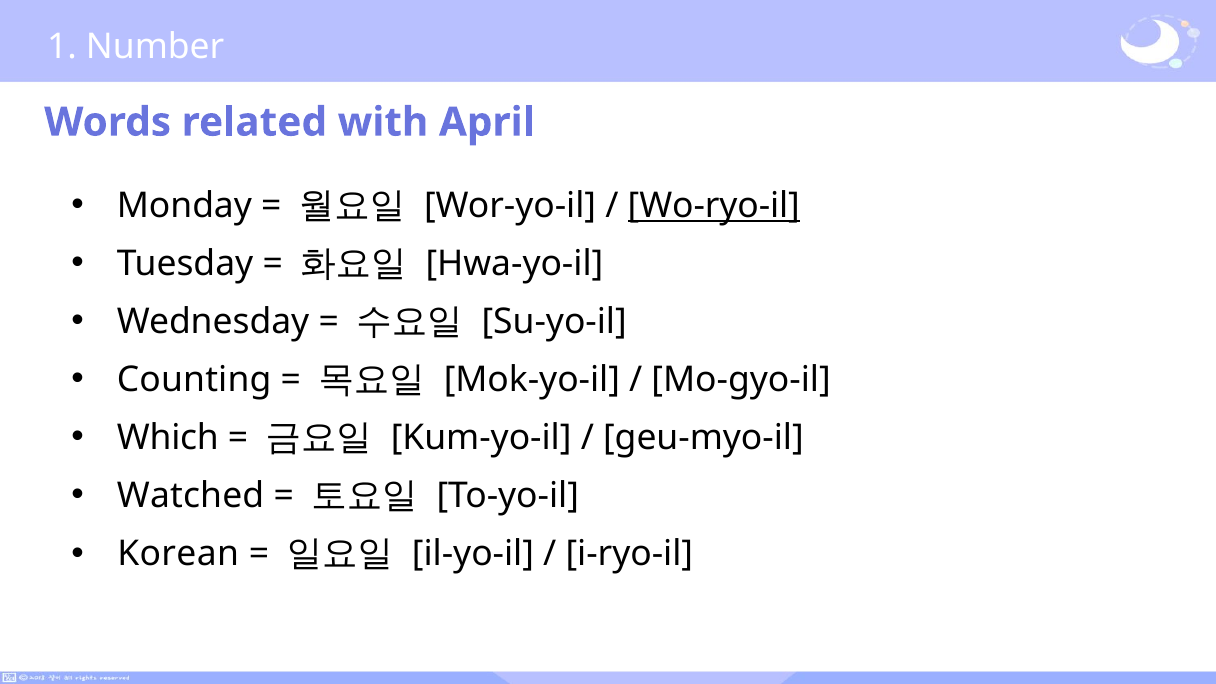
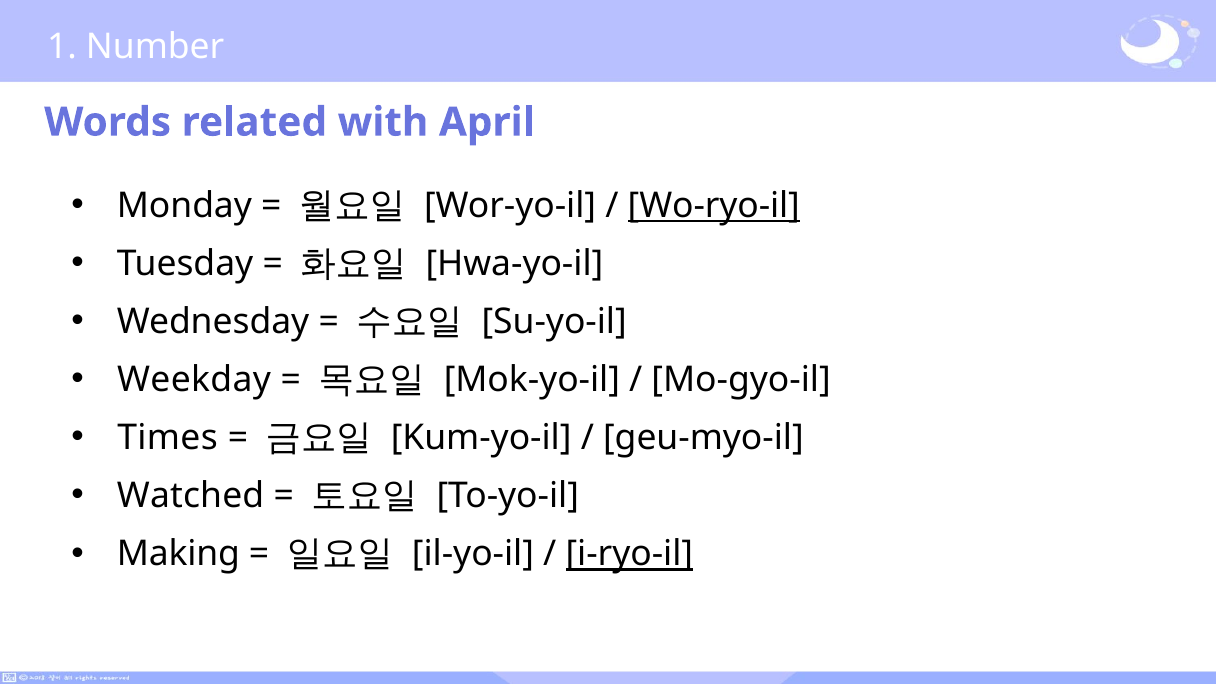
Counting: Counting -> Weekday
Which: Which -> Times
Korean: Korean -> Making
i-ryo-il underline: none -> present
